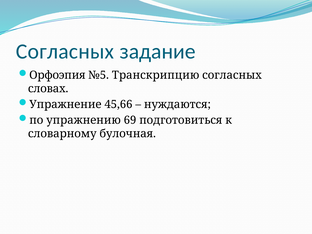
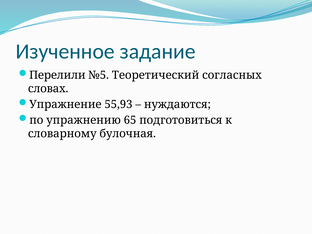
Согласных at (65, 52): Согласных -> Изученное
Орфоэпия: Орфоэпия -> Перелили
Транскрипцию: Транскрипцию -> Теоретический
45,66: 45,66 -> 55,93
69: 69 -> 65
